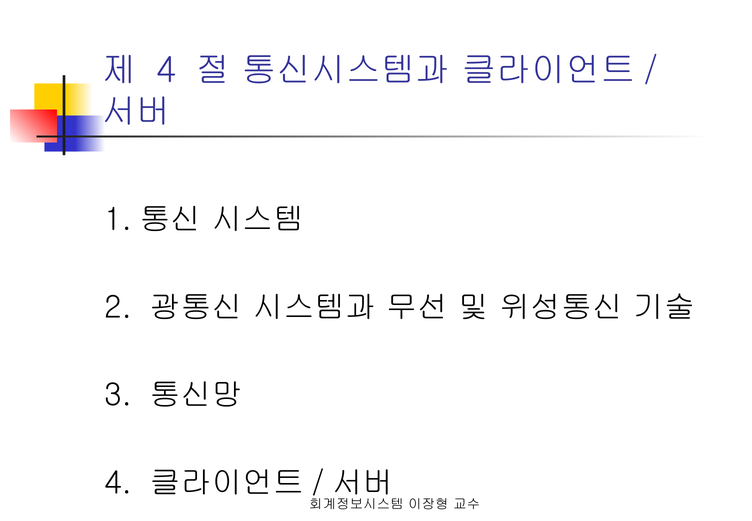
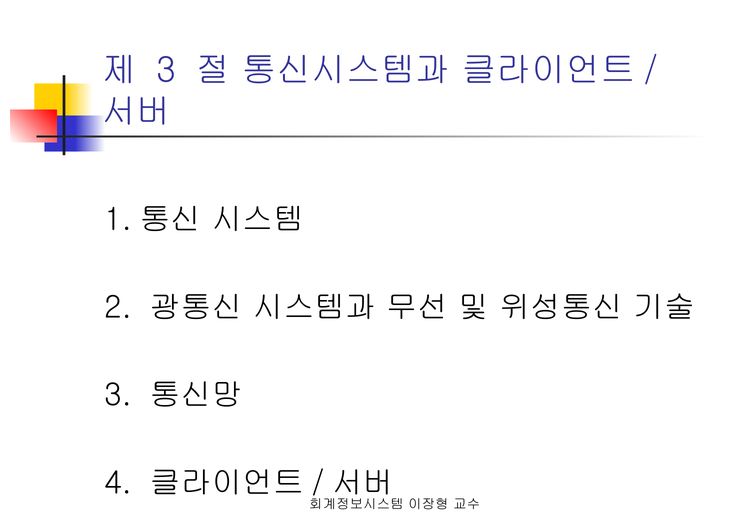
4 at (166, 70): 4 -> 3
